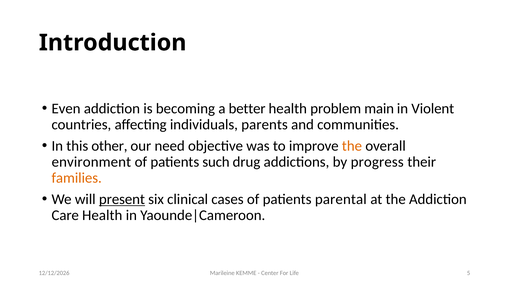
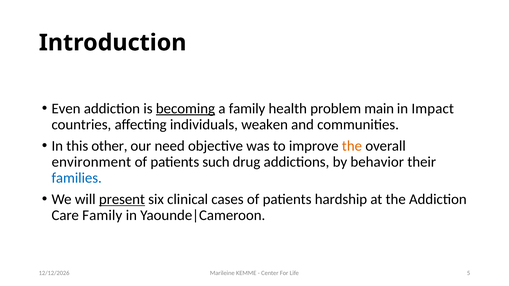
becoming underline: none -> present
a better: better -> family
Violent: Violent -> Impact
parents: parents -> weaken
progress: progress -> behavior
families colour: orange -> blue
parental: parental -> hardship
Care Health: Health -> Family
